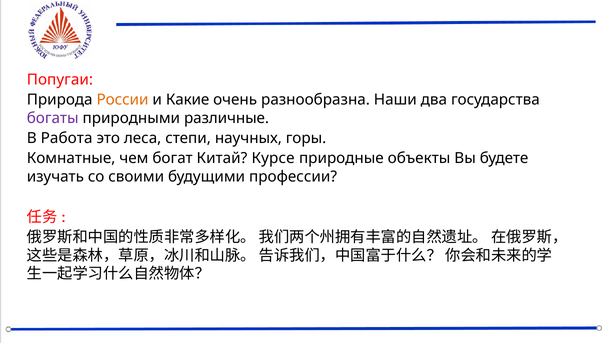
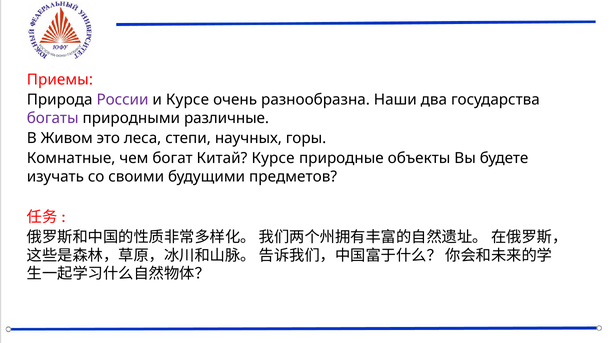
Попугаи: Попугаи -> Приемы
России colour: orange -> purple
и Какие: Какие -> Курсе
Работа: Работа -> Живом
профессии: профессии -> предметов
